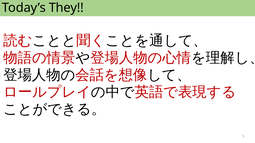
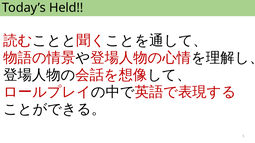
They: They -> Held
